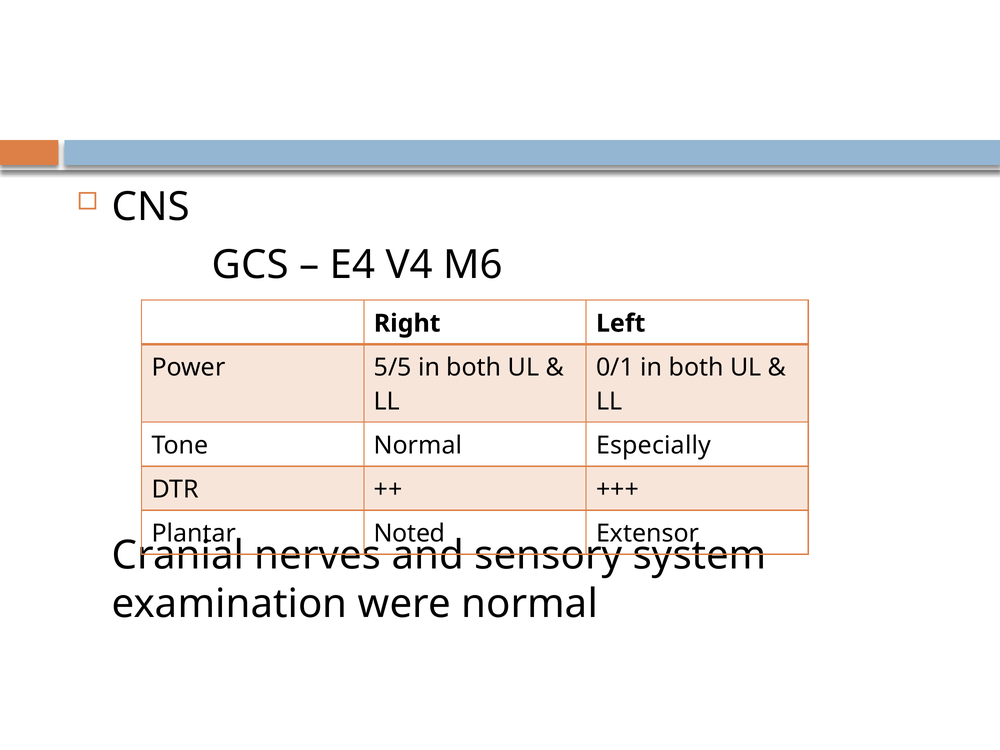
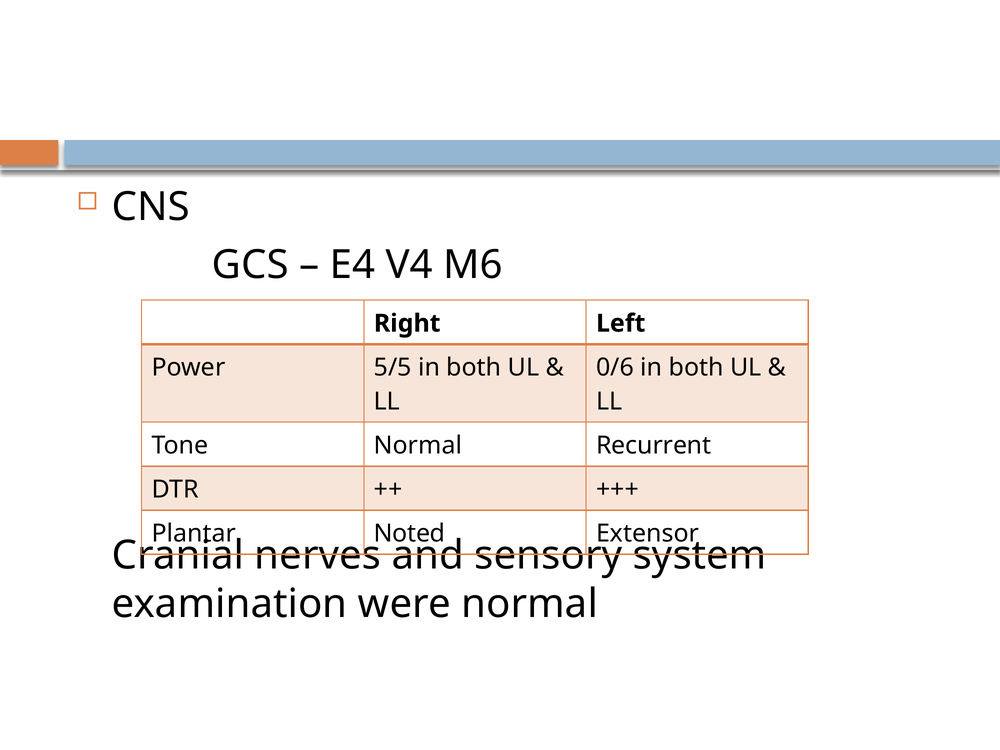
0/1: 0/1 -> 0/6
Especially: Especially -> Recurrent
